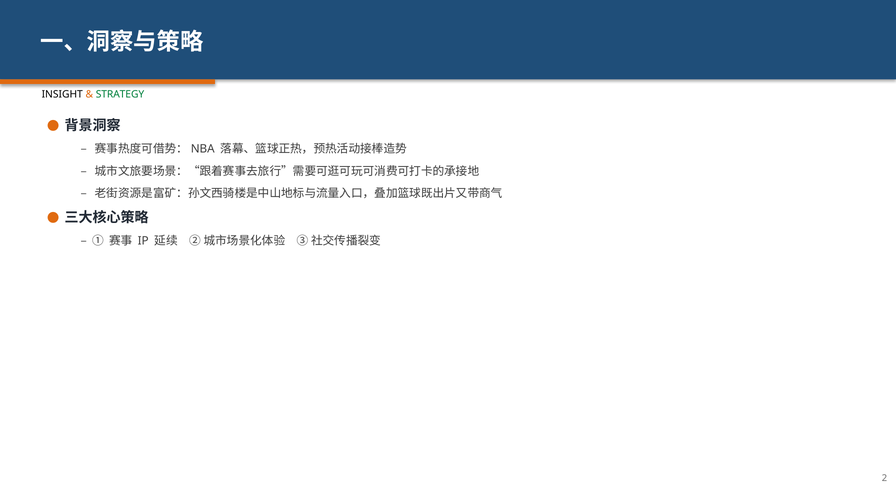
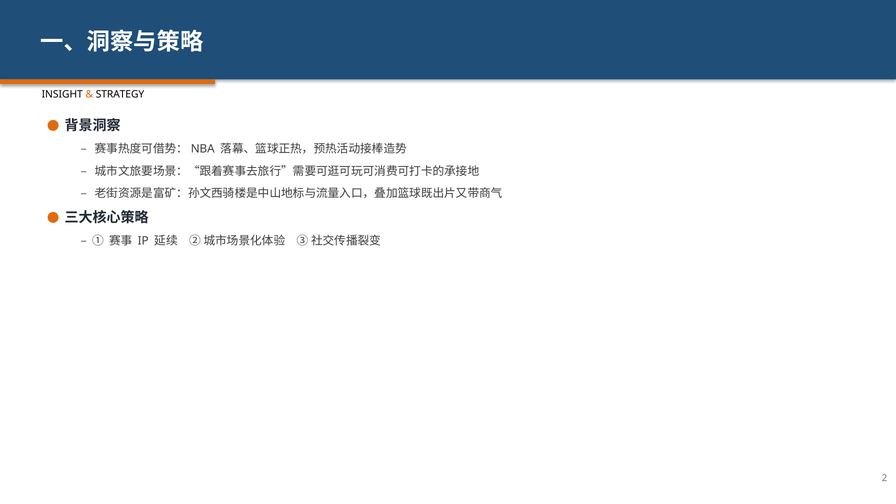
STRATEGY colour: green -> black
